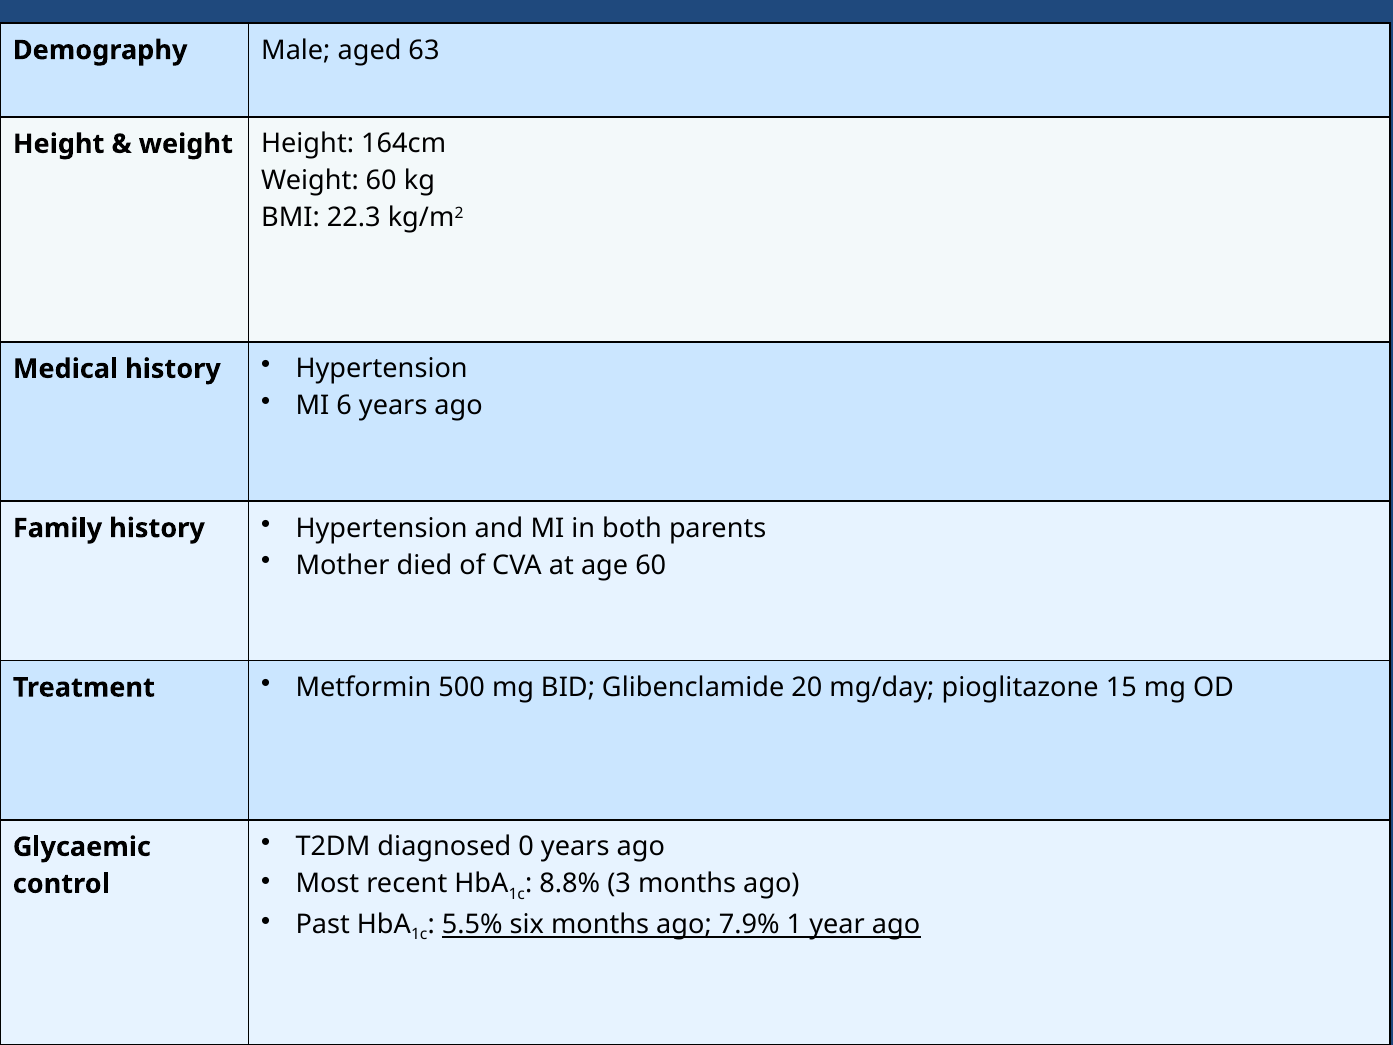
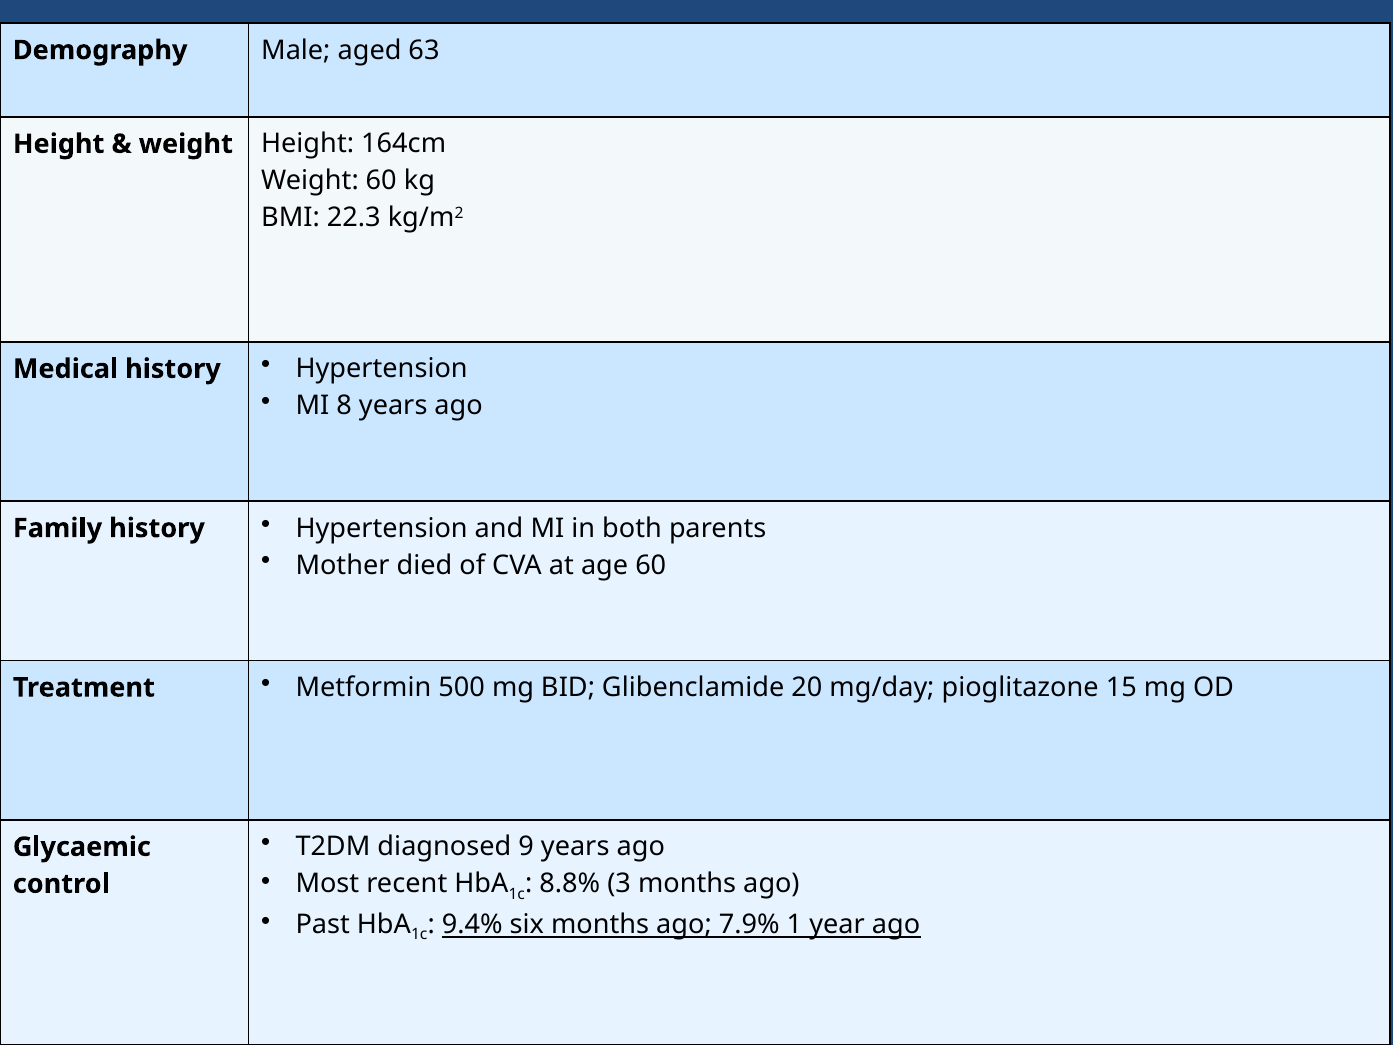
6: 6 -> 8
0: 0 -> 9
5.5%: 5.5% -> 9.4%
